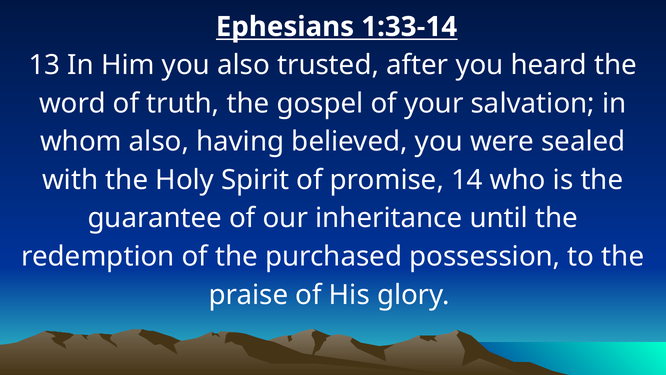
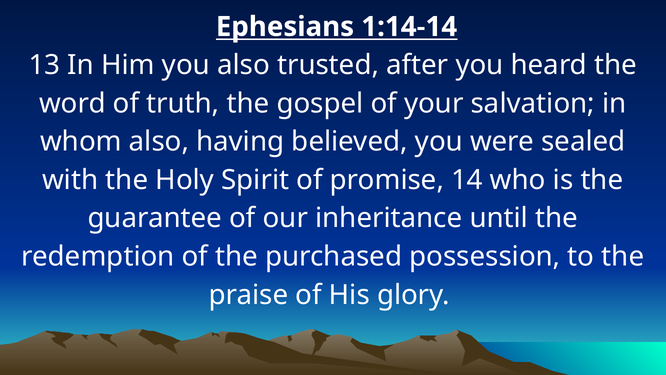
1:33-14: 1:33-14 -> 1:14-14
